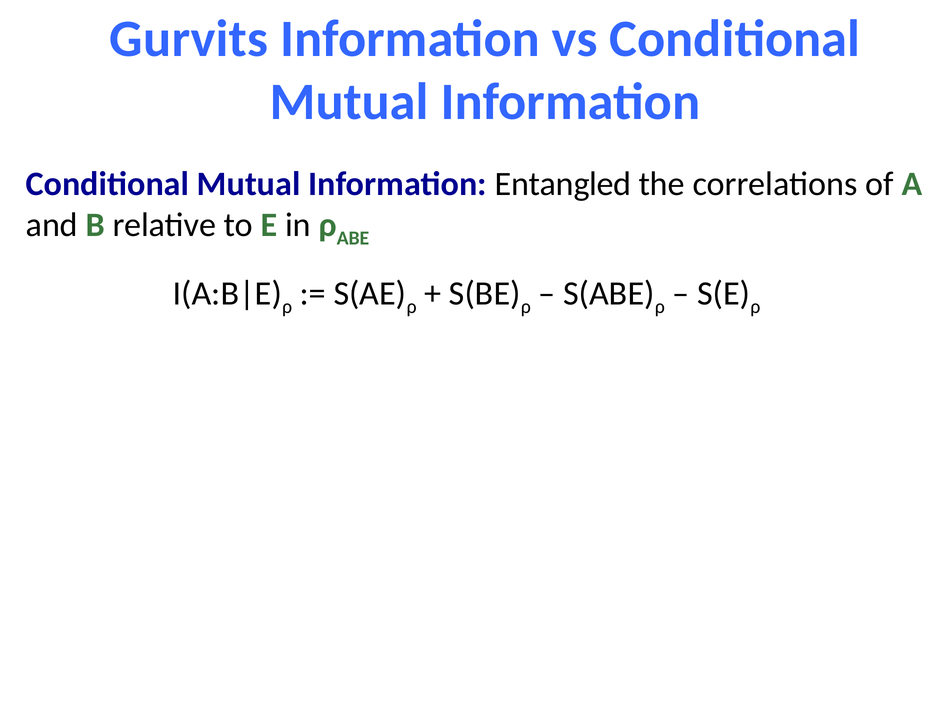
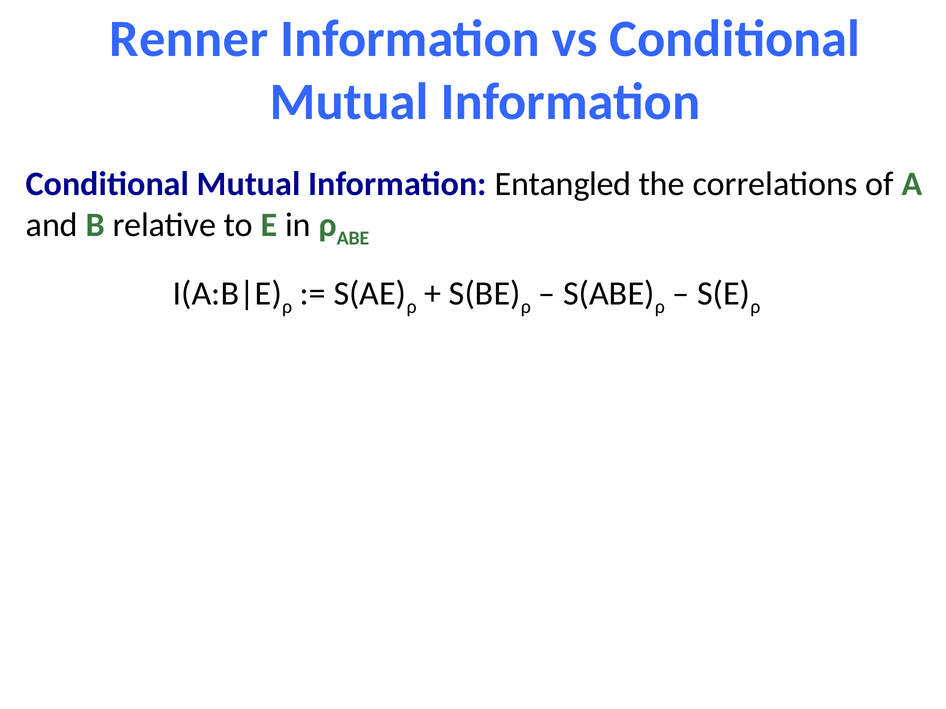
Gurvits: Gurvits -> Renner
